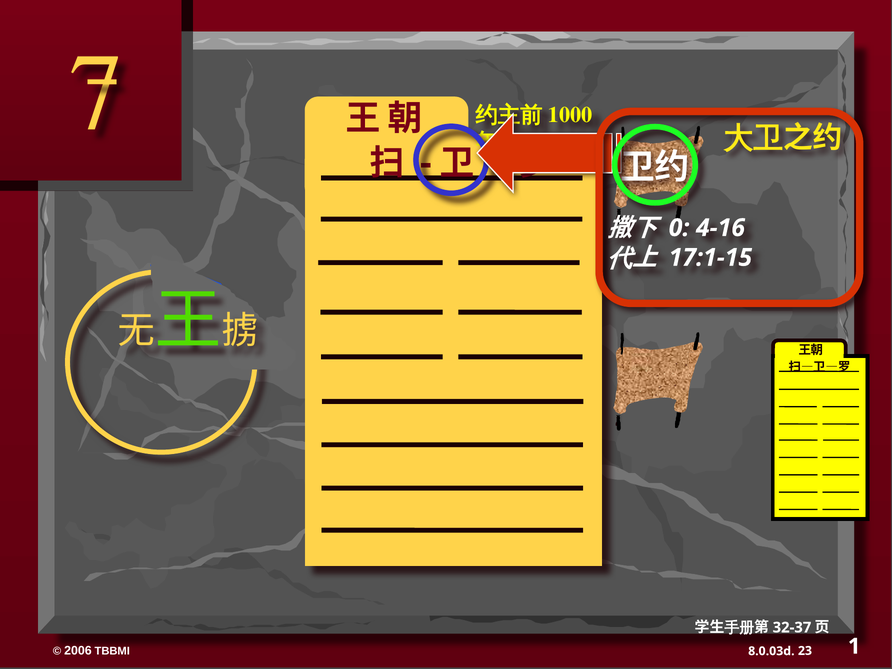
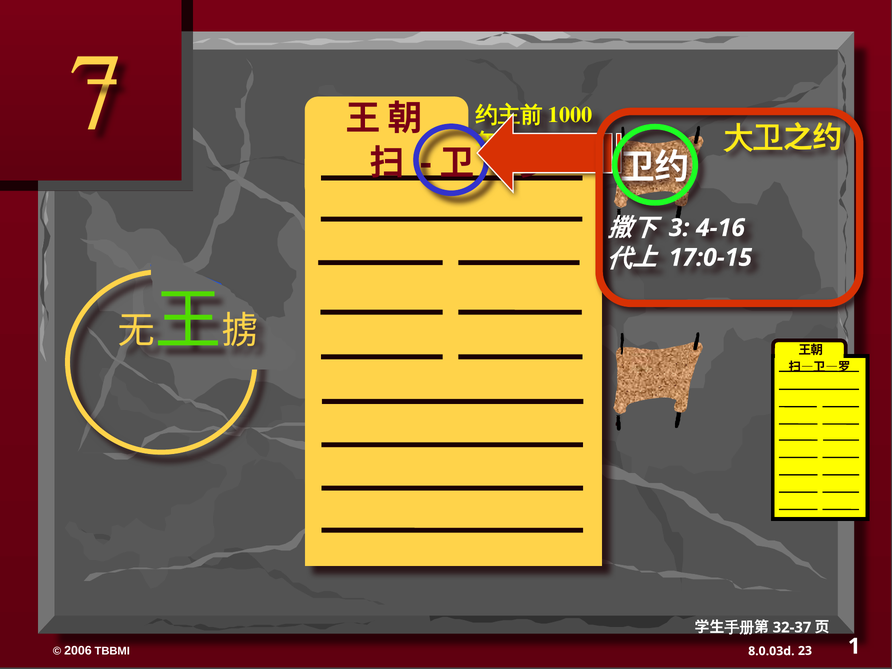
0: 0 -> 3
17:1-15: 17:1-15 -> 17:0-15
